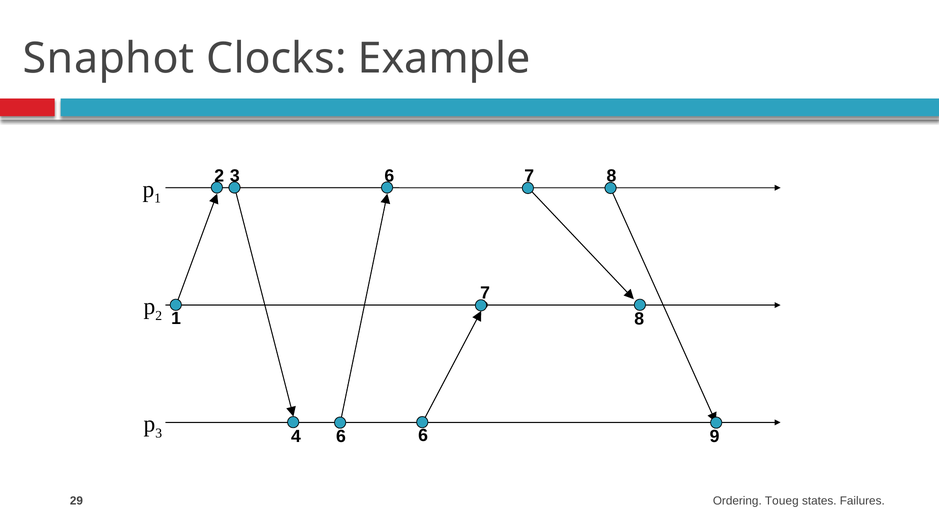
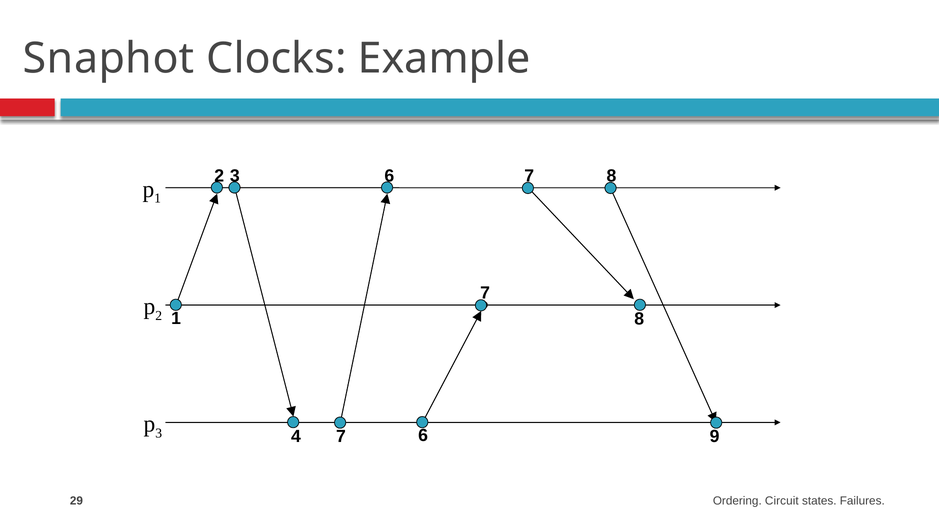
4 6: 6 -> 7
Toueg: Toueg -> Circuit
